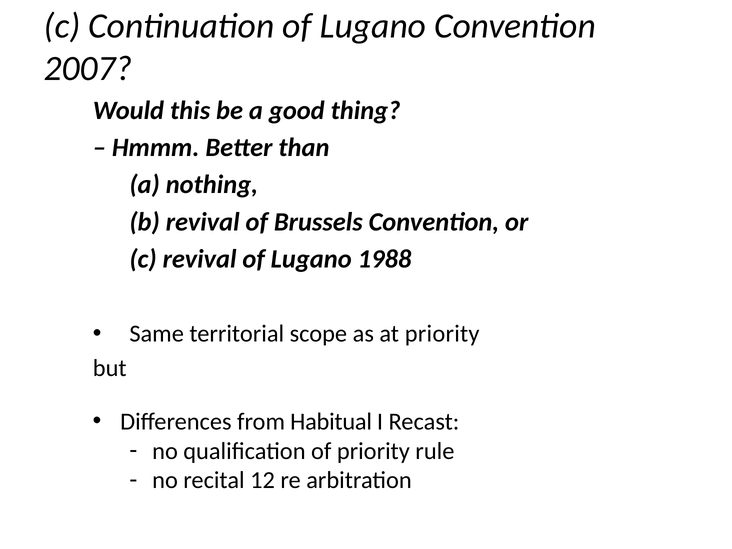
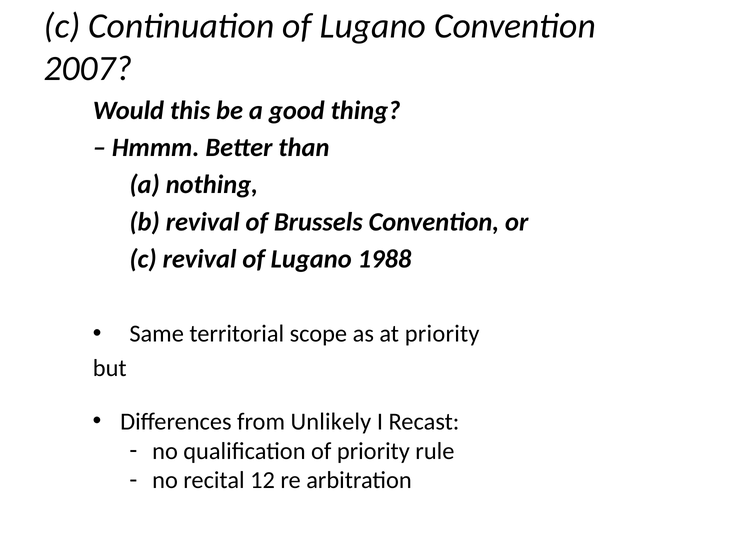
Habitual: Habitual -> Unlikely
